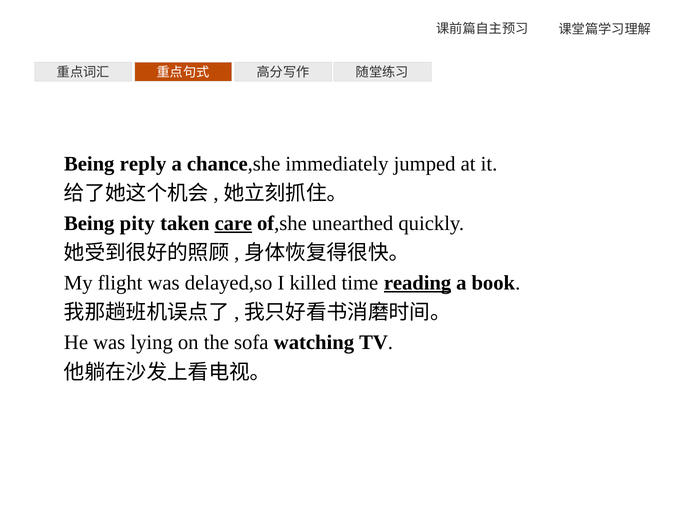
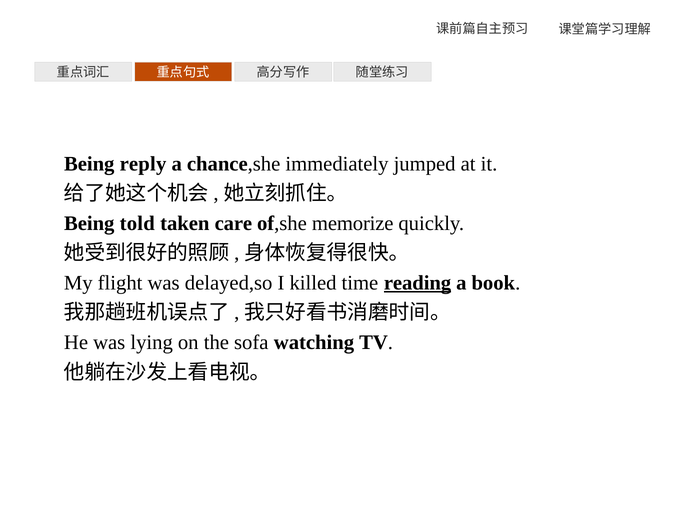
pity: pity -> told
care underline: present -> none
unearthed: unearthed -> memorize
